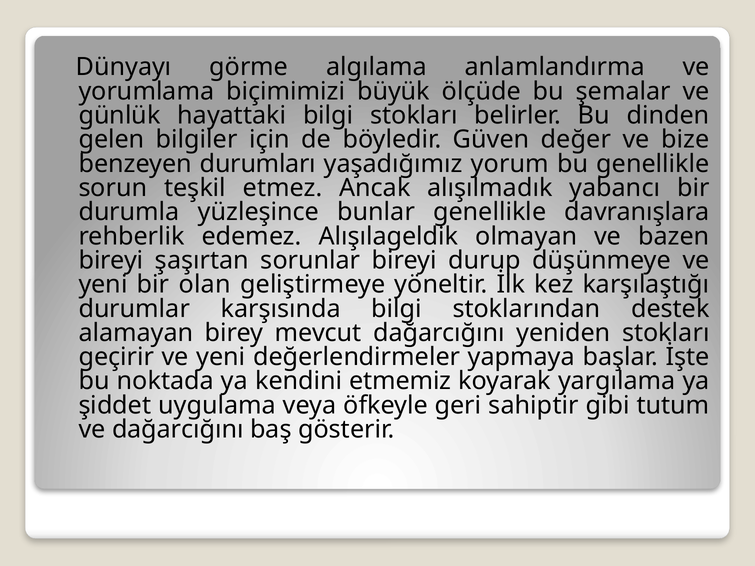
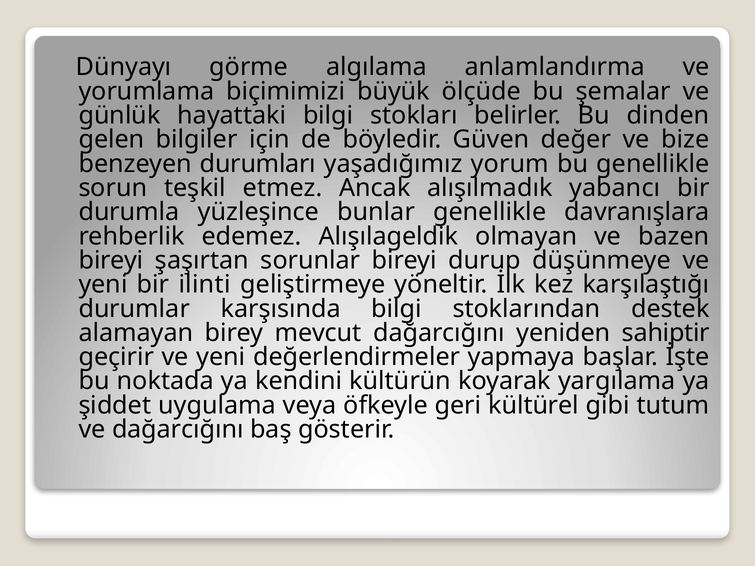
olan: olan -> ilinti
yeniden stokları: stokları -> sahiptir
etmemiz: etmemiz -> kültürün
sahiptir: sahiptir -> kültürel
